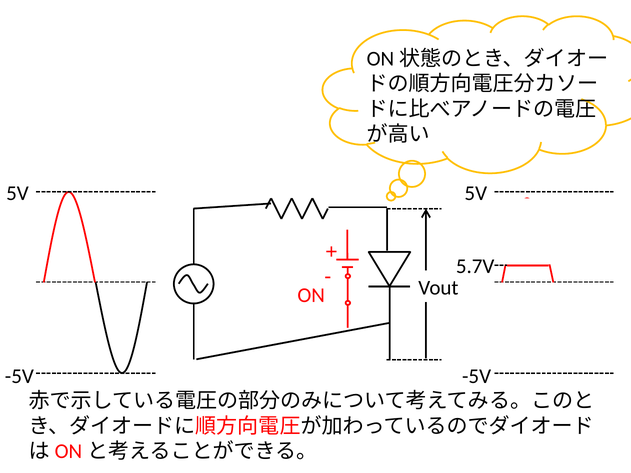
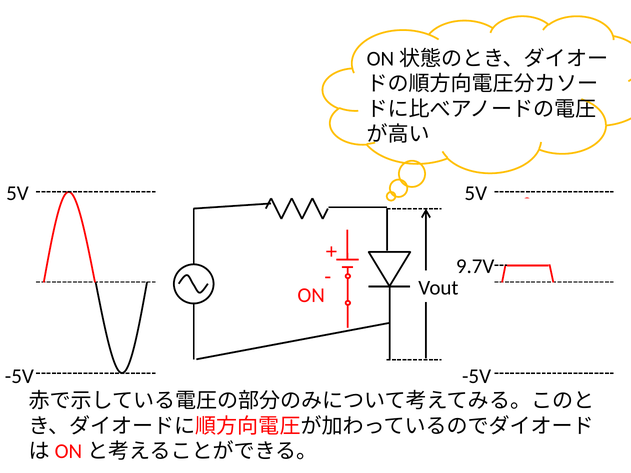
5.7V: 5.7V -> 9.7V
